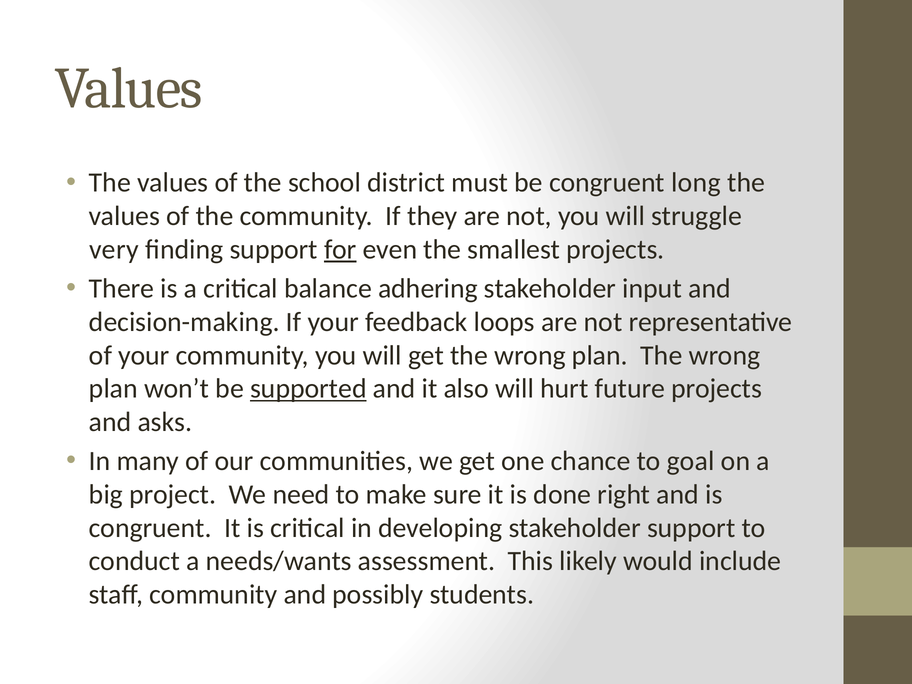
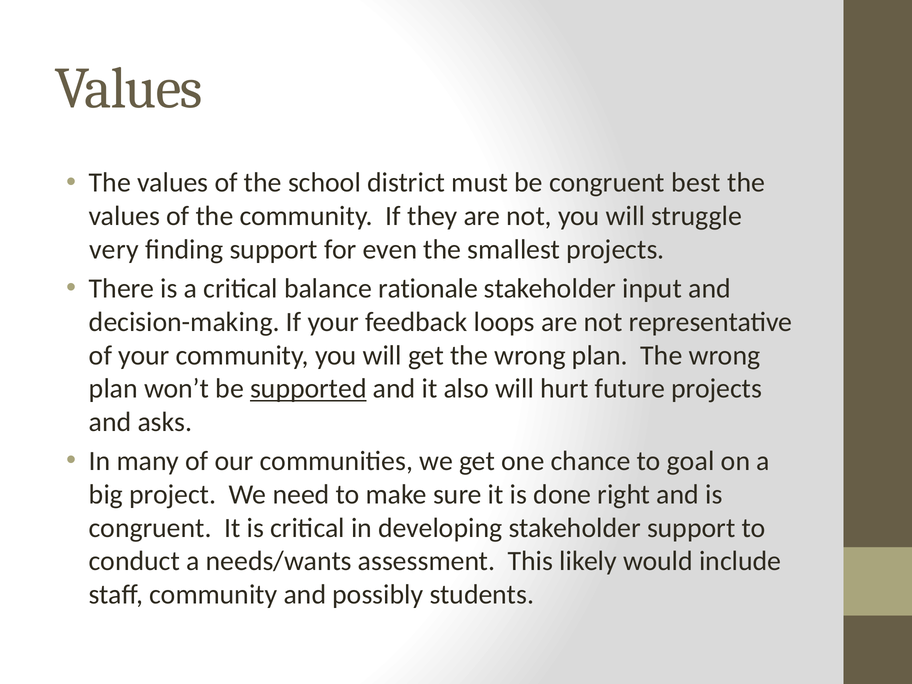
long: long -> best
for underline: present -> none
adhering: adhering -> rationale
